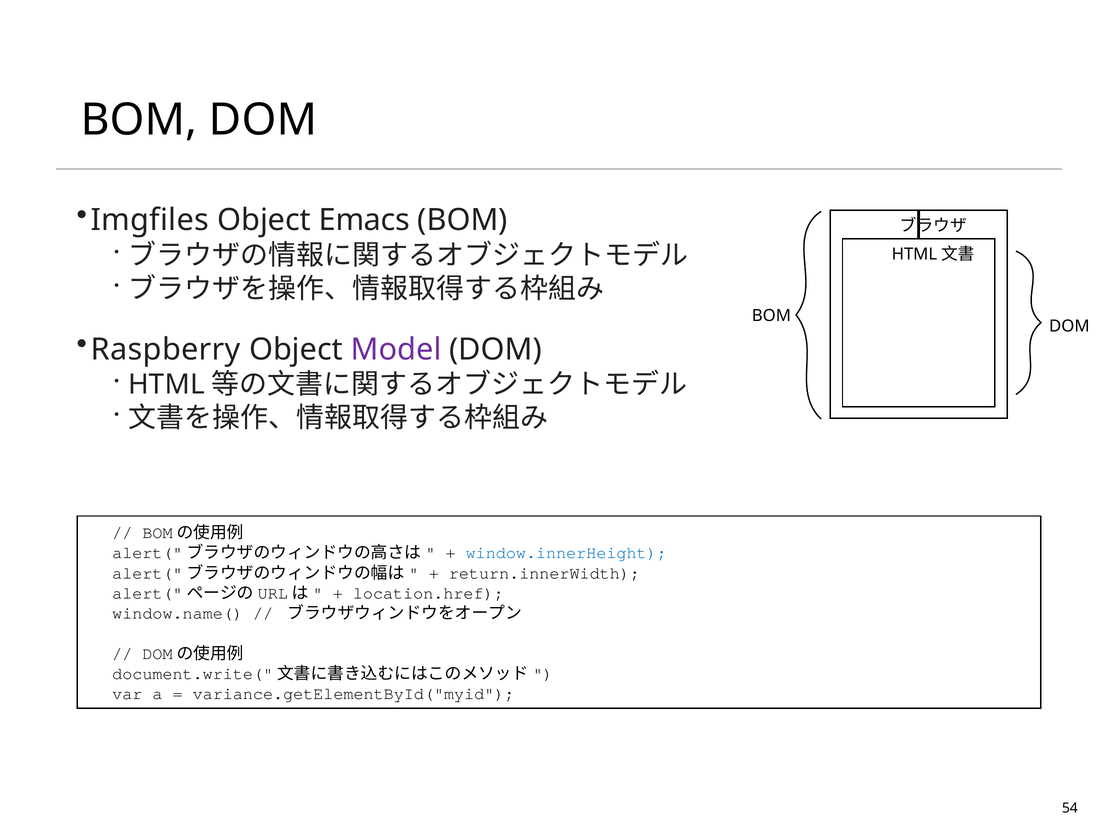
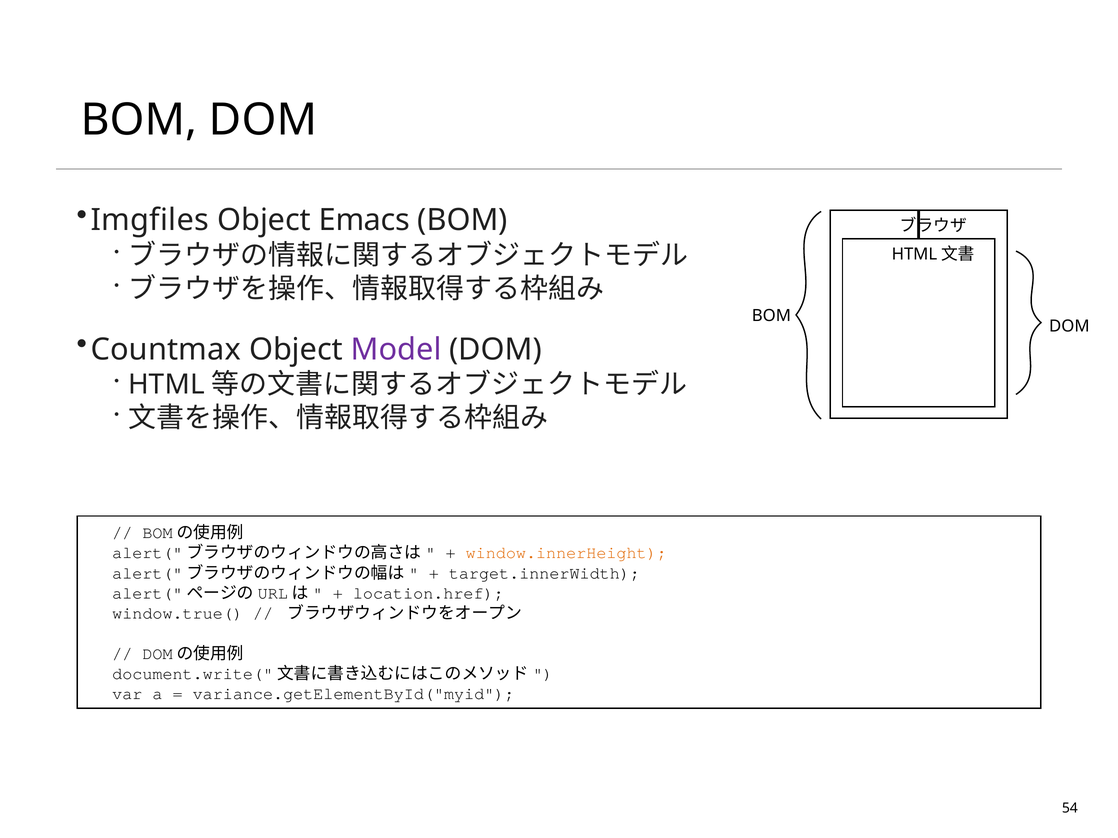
Raspberry: Raspberry -> Countmax
window.innerHeight colour: blue -> orange
return.innerWidth: return.innerWidth -> target.innerWidth
window.name(: window.name( -> window.true(
